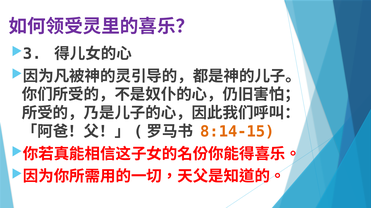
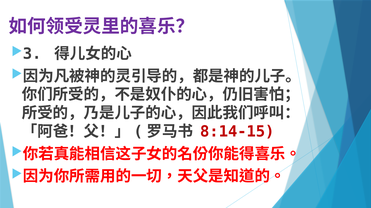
8:14-15 colour: orange -> red
